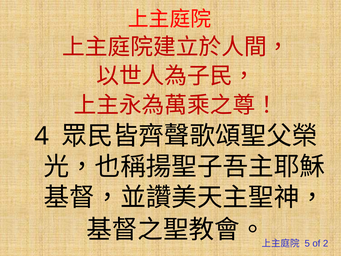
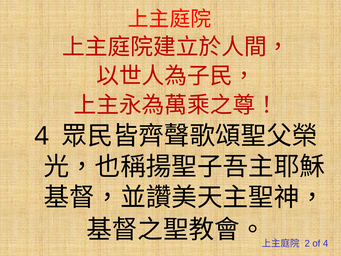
5: 5 -> 2
of 2: 2 -> 4
